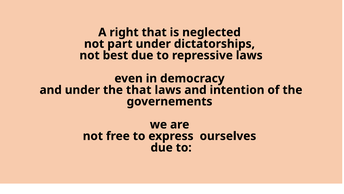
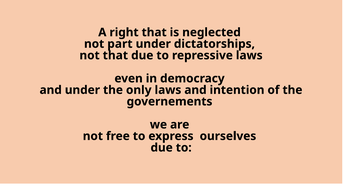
not best: best -> that
the that: that -> only
